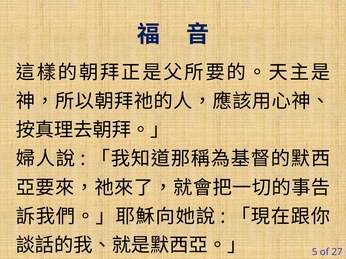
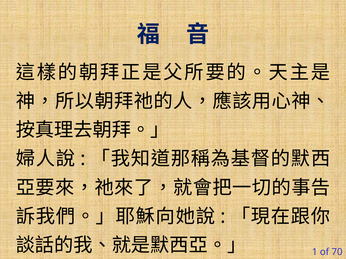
5: 5 -> 1
27: 27 -> 70
